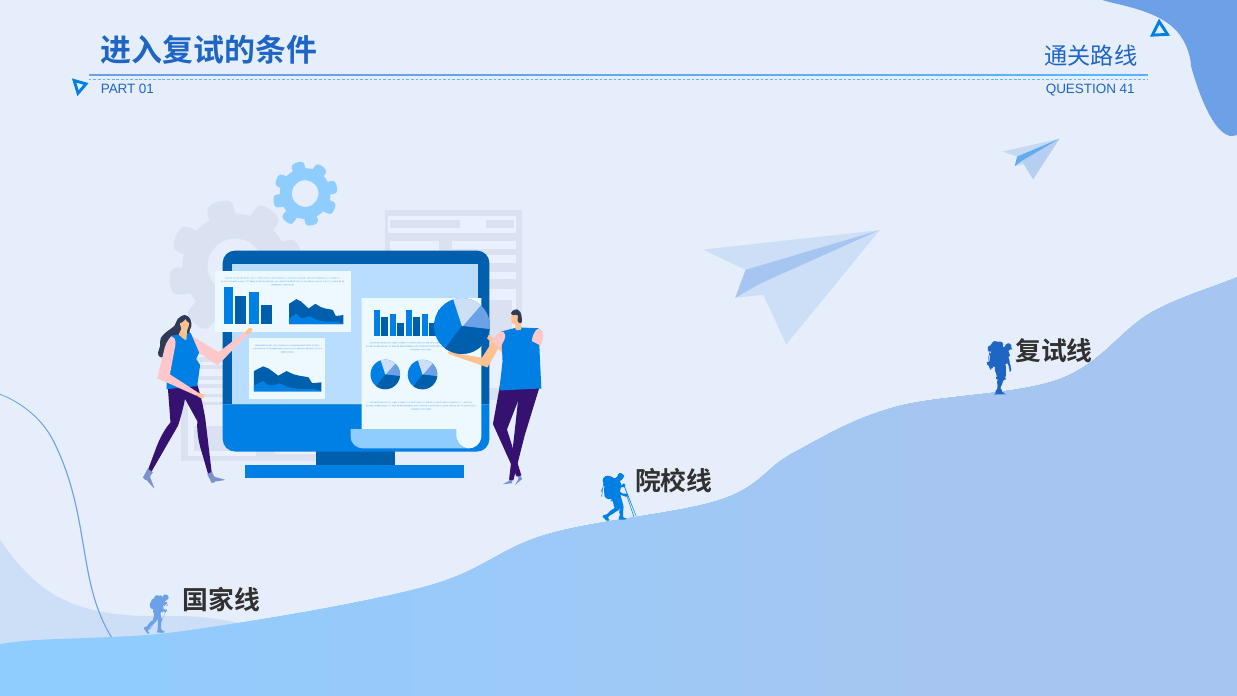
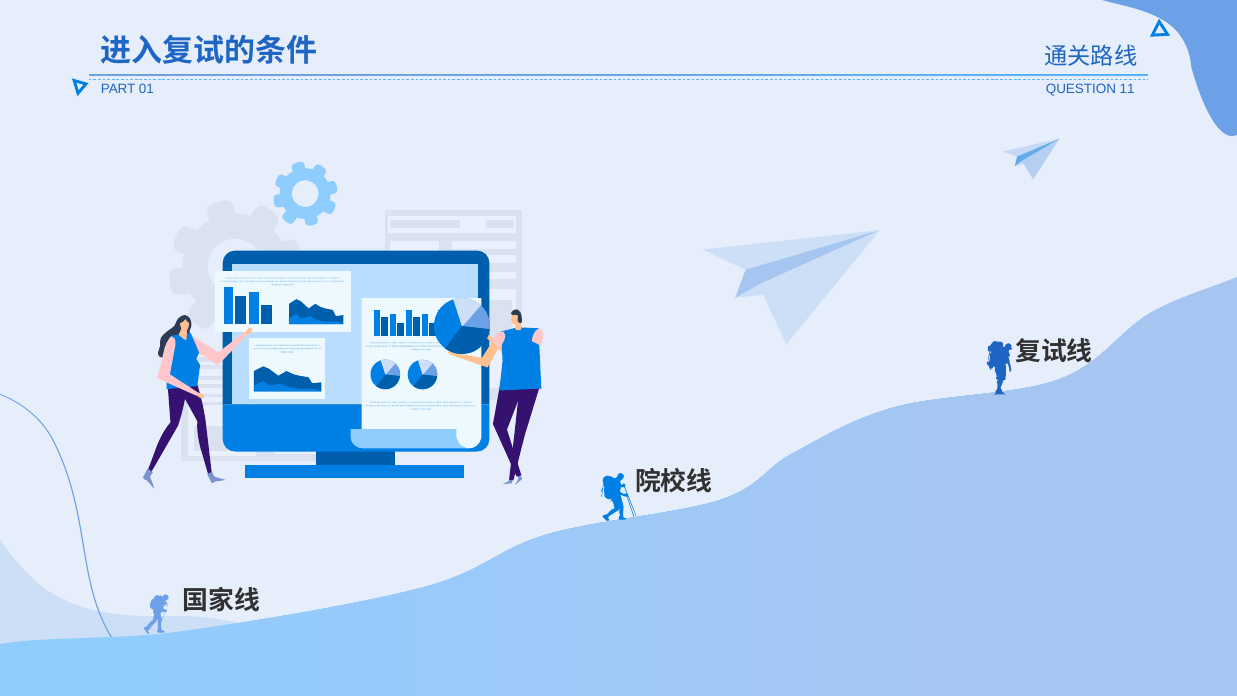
41: 41 -> 11
